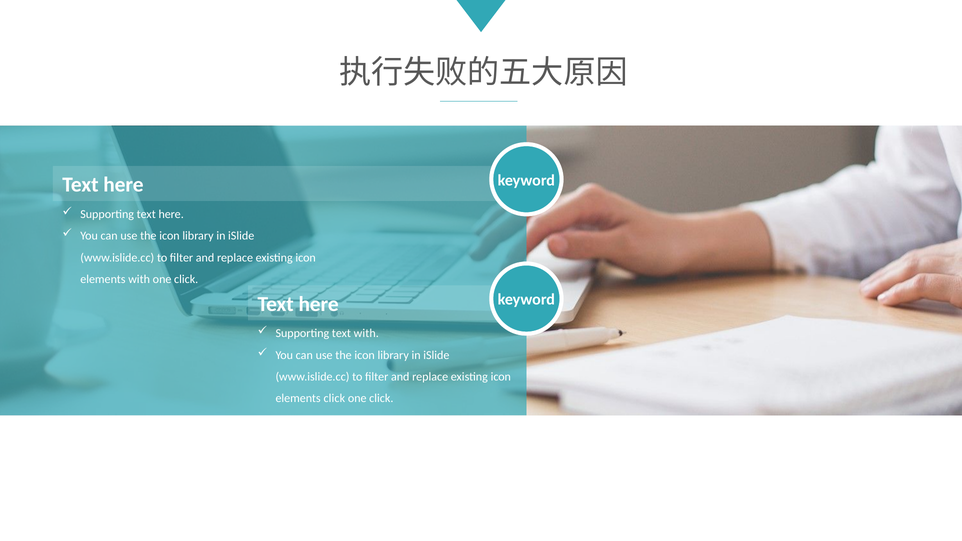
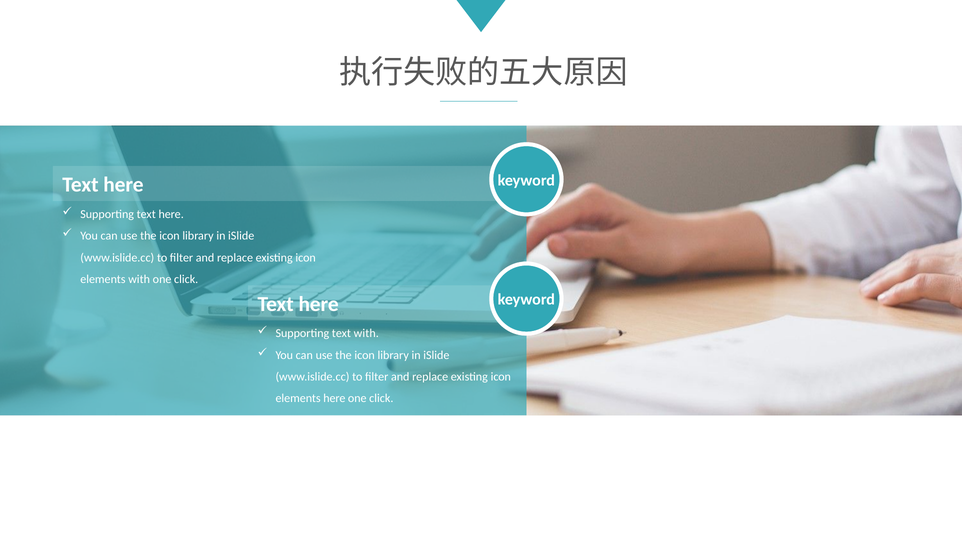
elements click: click -> here
